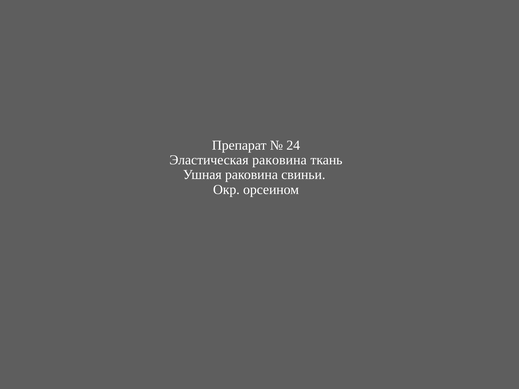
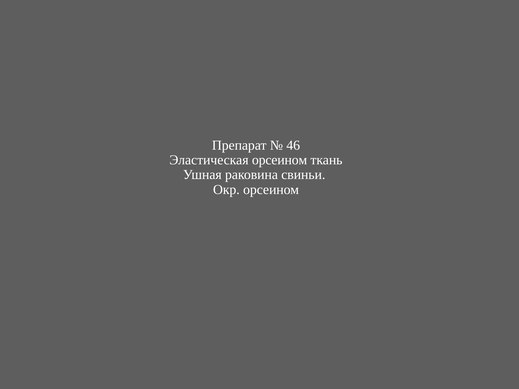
24: 24 -> 46
Эластическая раковина: раковина -> орсеином
